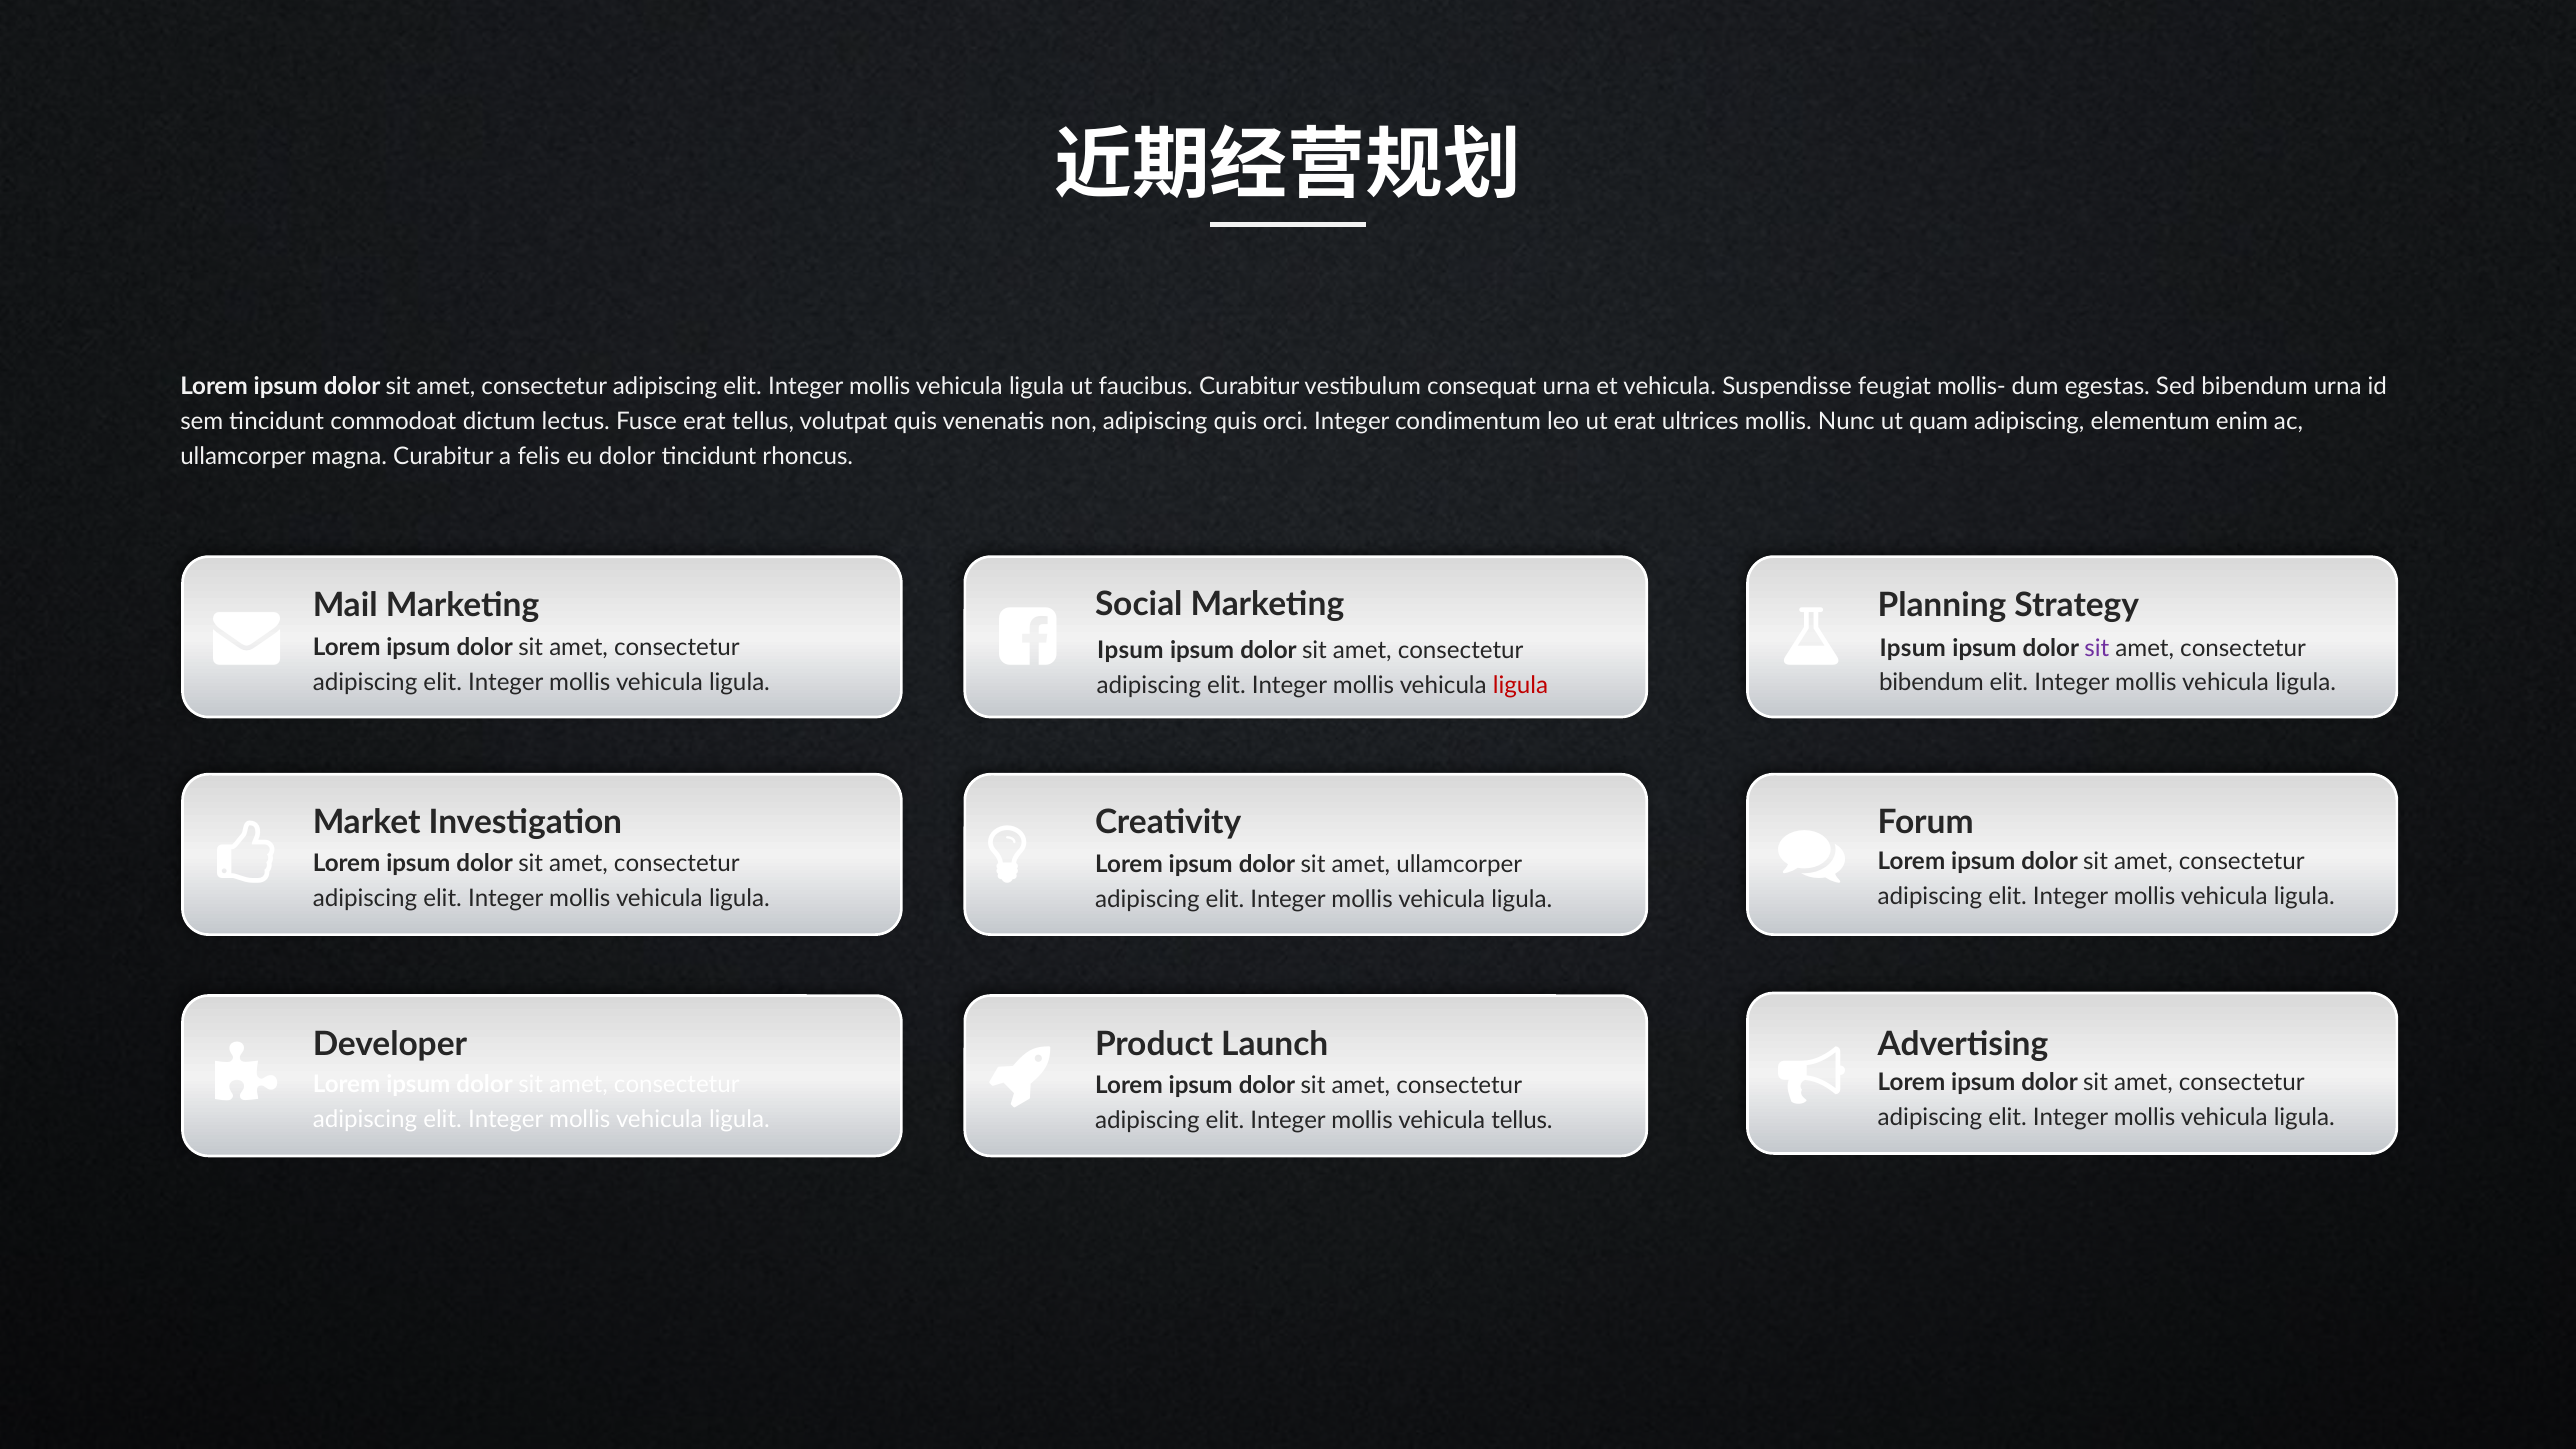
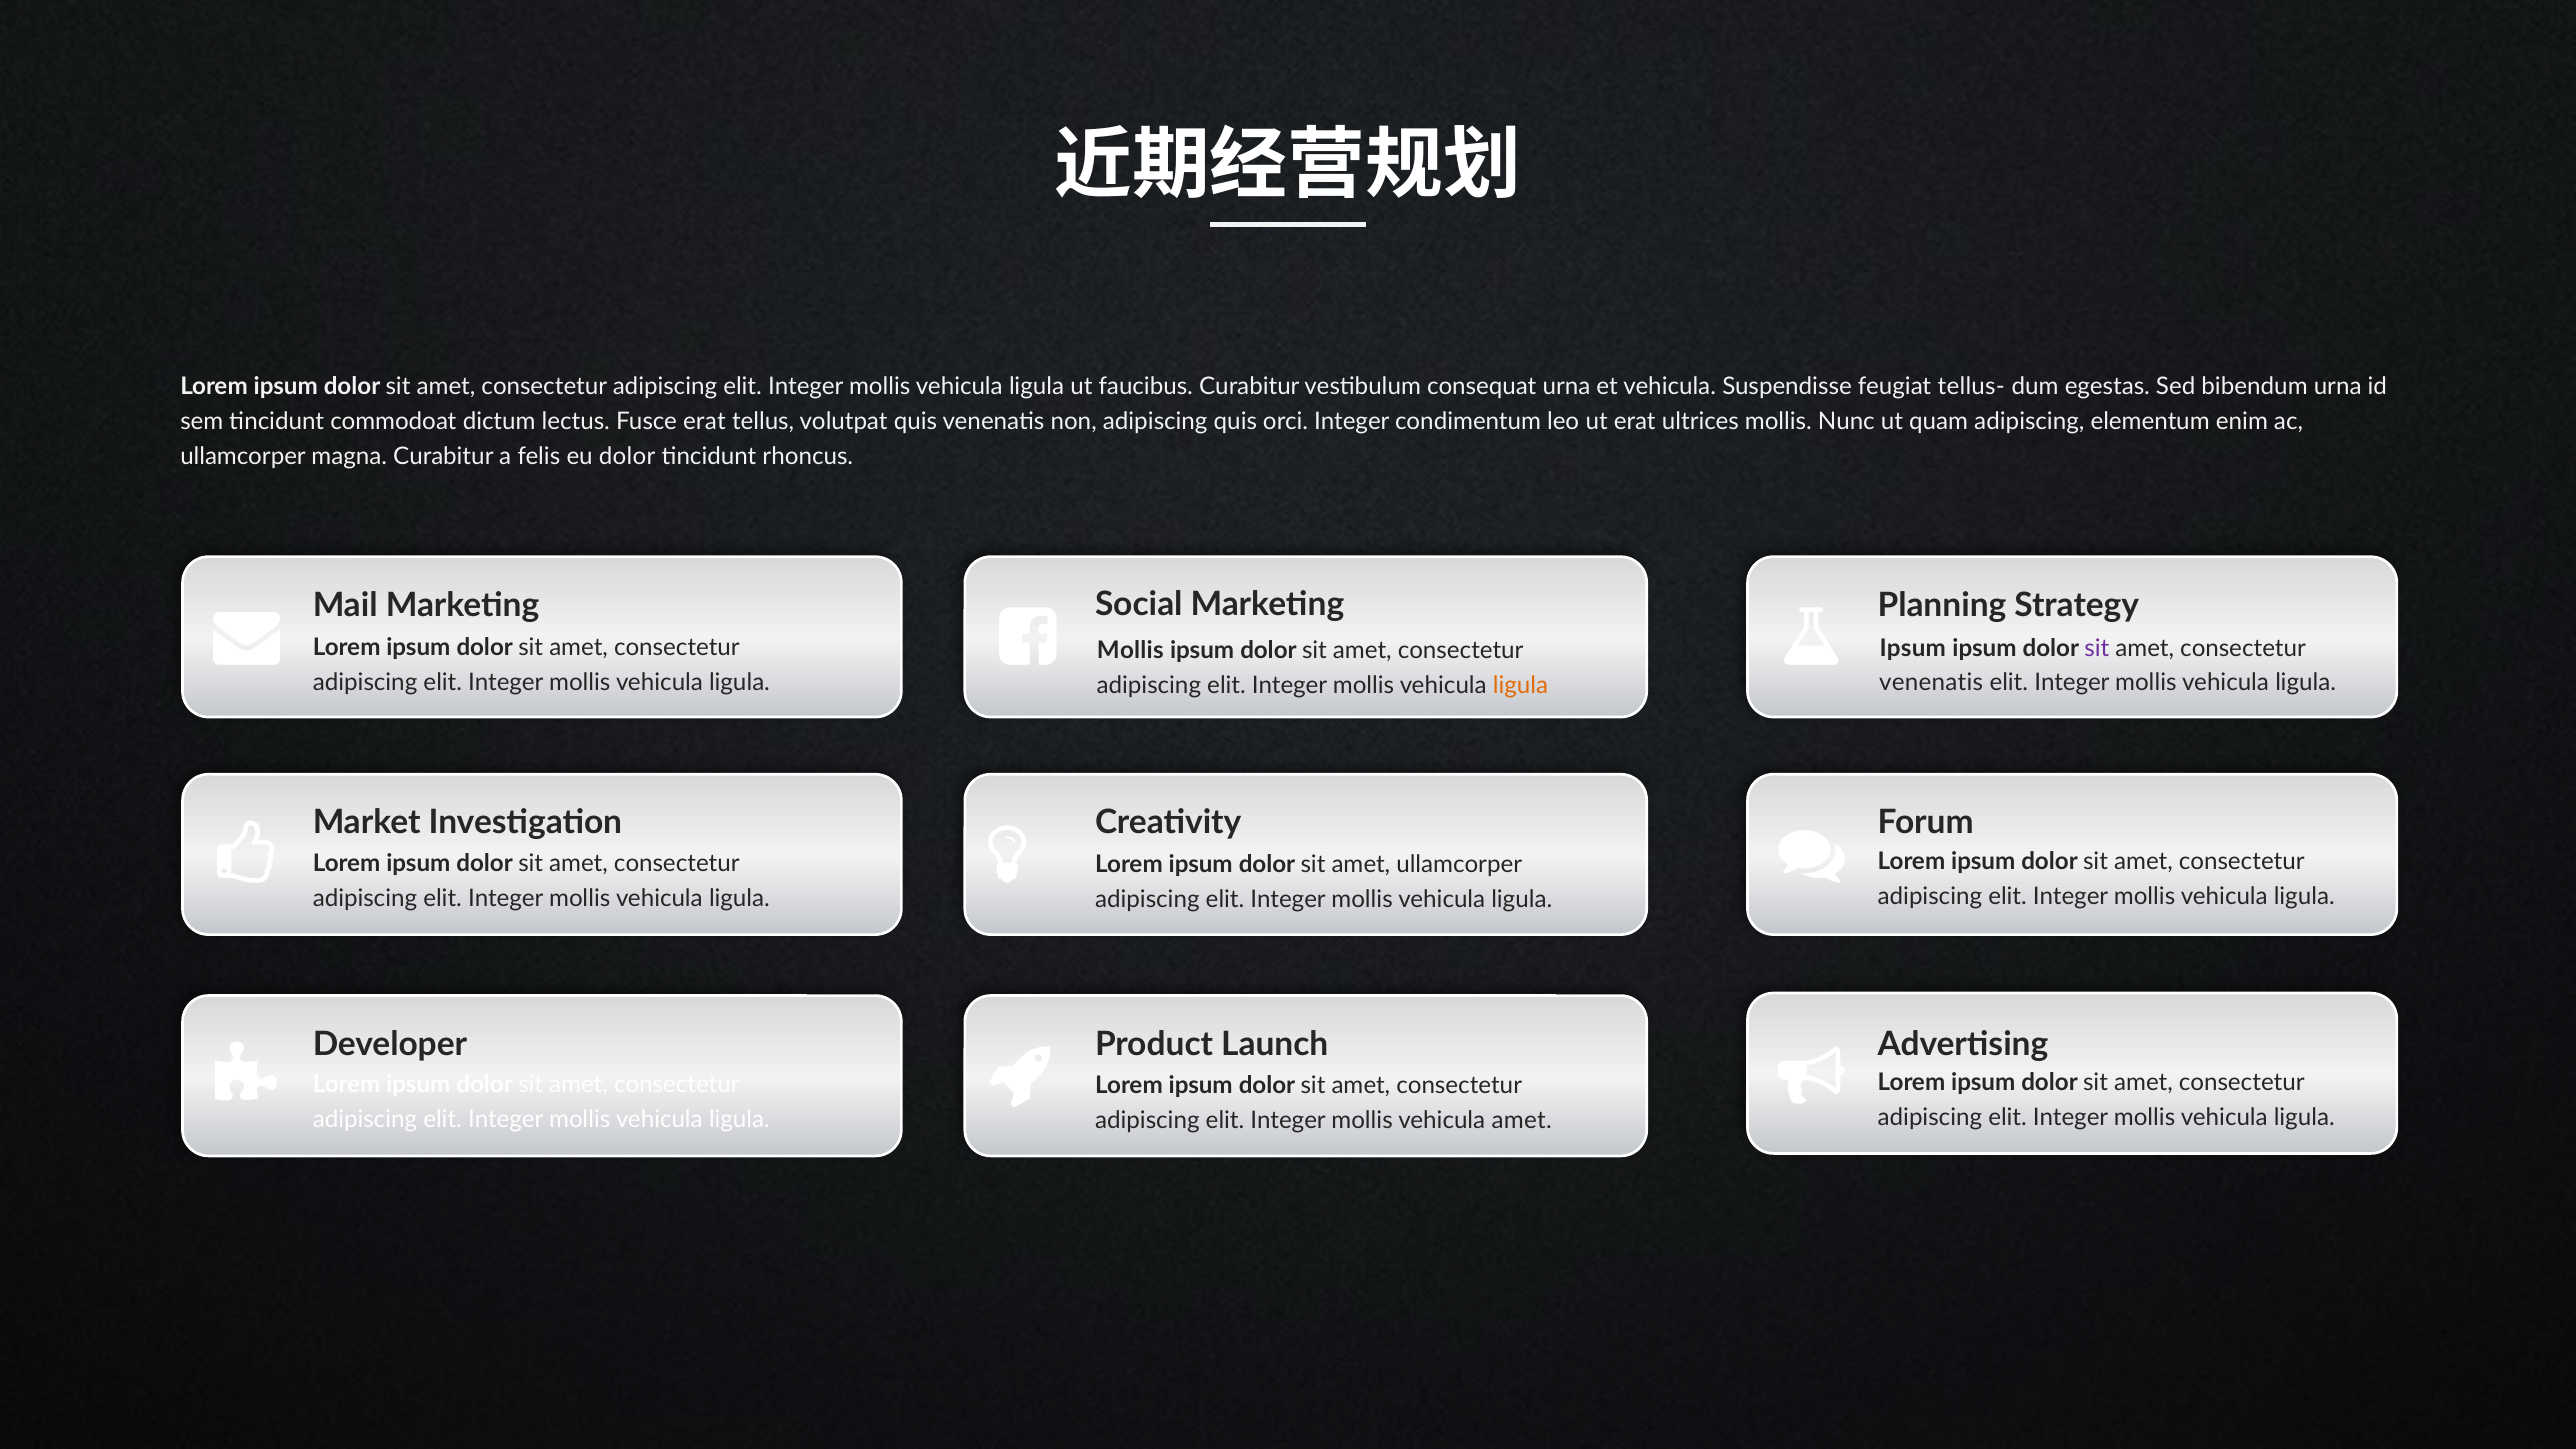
mollis-: mollis- -> tellus-
Ipsum at (1130, 651): Ipsum -> Mollis
bibendum at (1931, 683): bibendum -> venenatis
ligula at (1520, 686) colour: red -> orange
vehicula tellus: tellus -> amet
